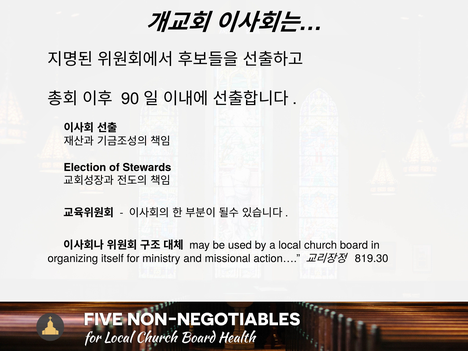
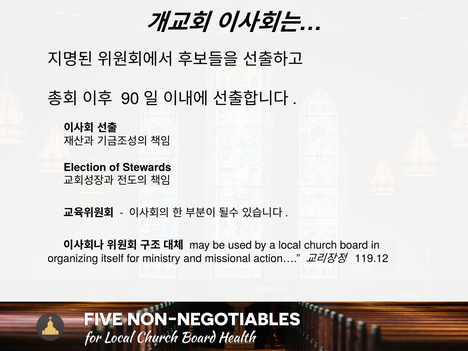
819.30: 819.30 -> 119.12
